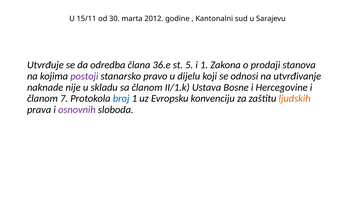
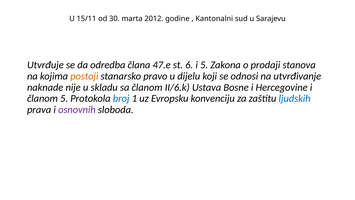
36.e: 36.e -> 47.e
5: 5 -> 6
i 1: 1 -> 5
postoji colour: purple -> orange
II/1.k: II/1.k -> II/6.k
članom 7: 7 -> 5
ljudskih colour: orange -> blue
